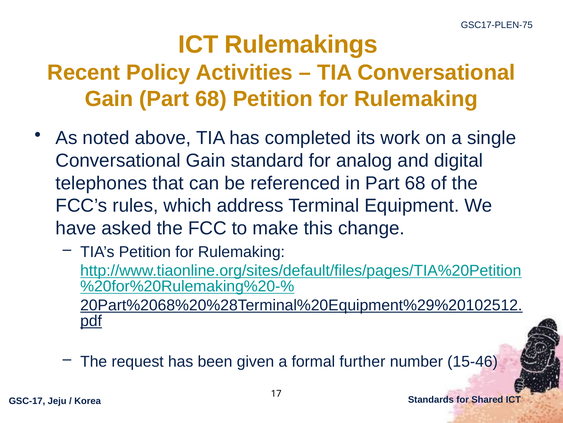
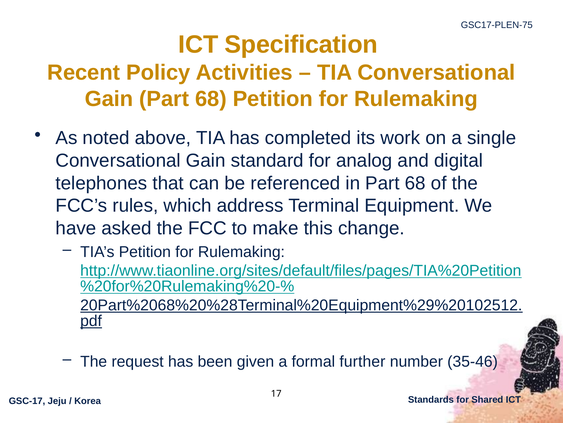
Rulemakings: Rulemakings -> Specification
15-46: 15-46 -> 35-46
